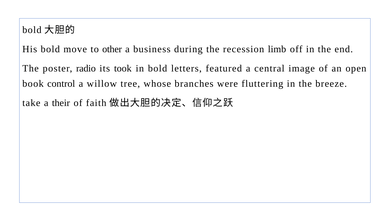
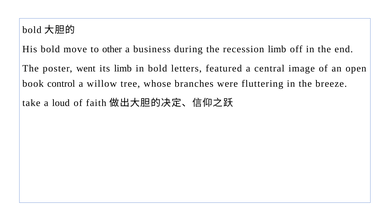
radio: radio -> went
its took: took -> limb
their: their -> loud
